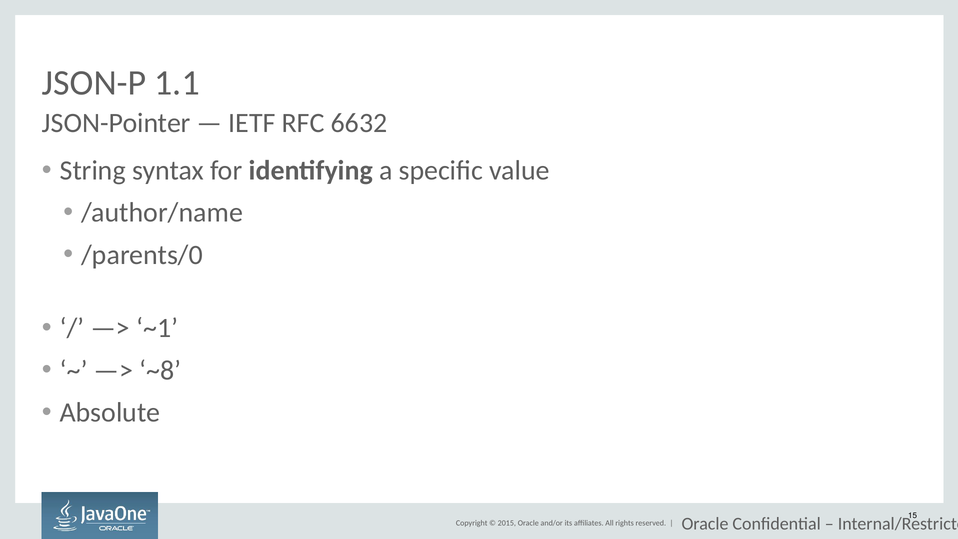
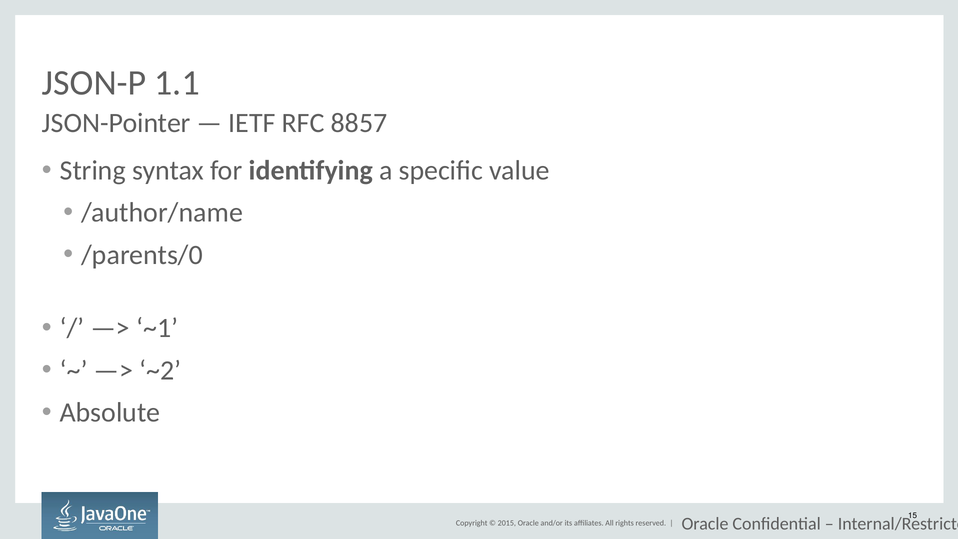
6632: 6632 -> 8857
~8: ~8 -> ~2
